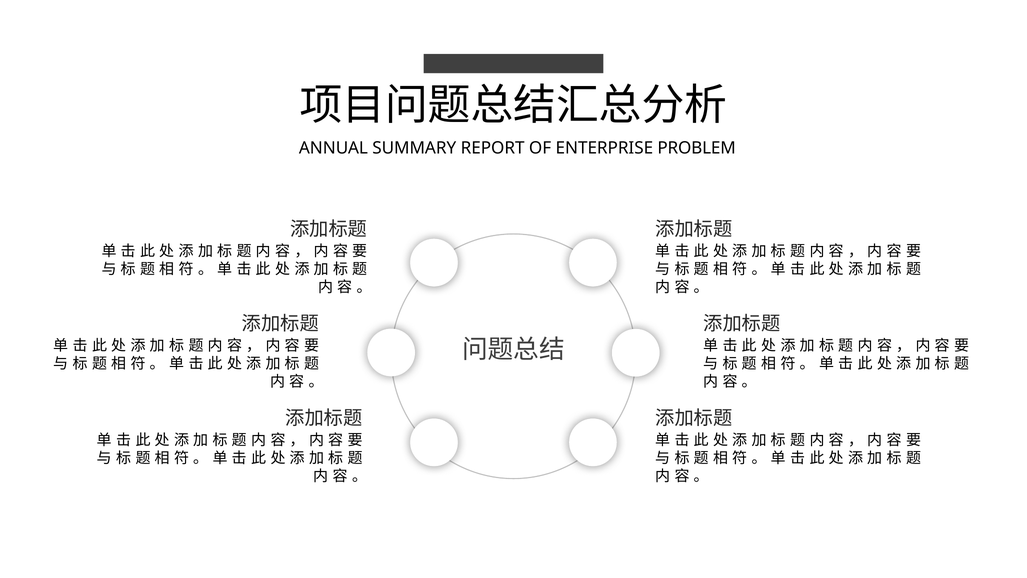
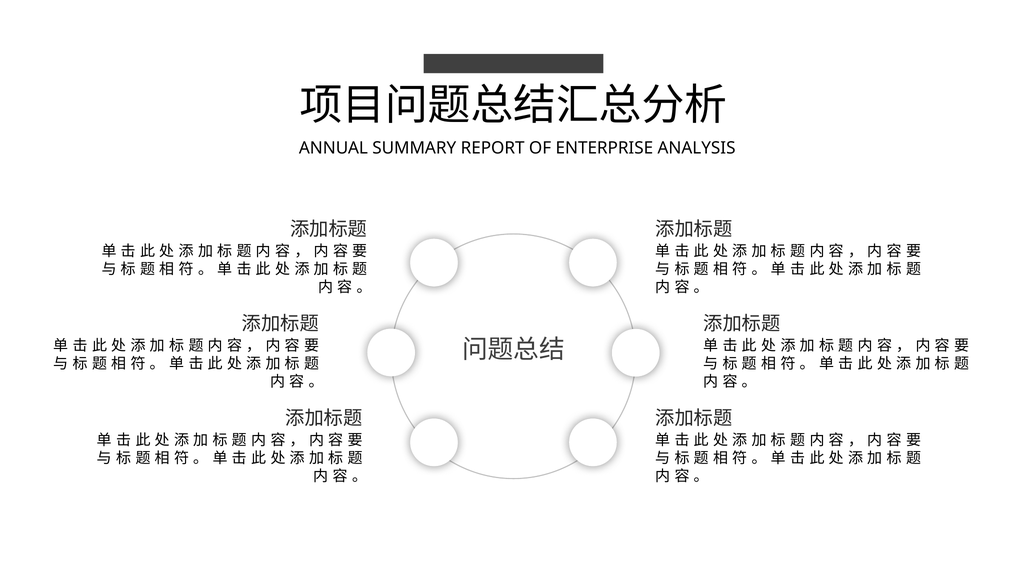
PROBLEM: PROBLEM -> ANALYSIS
